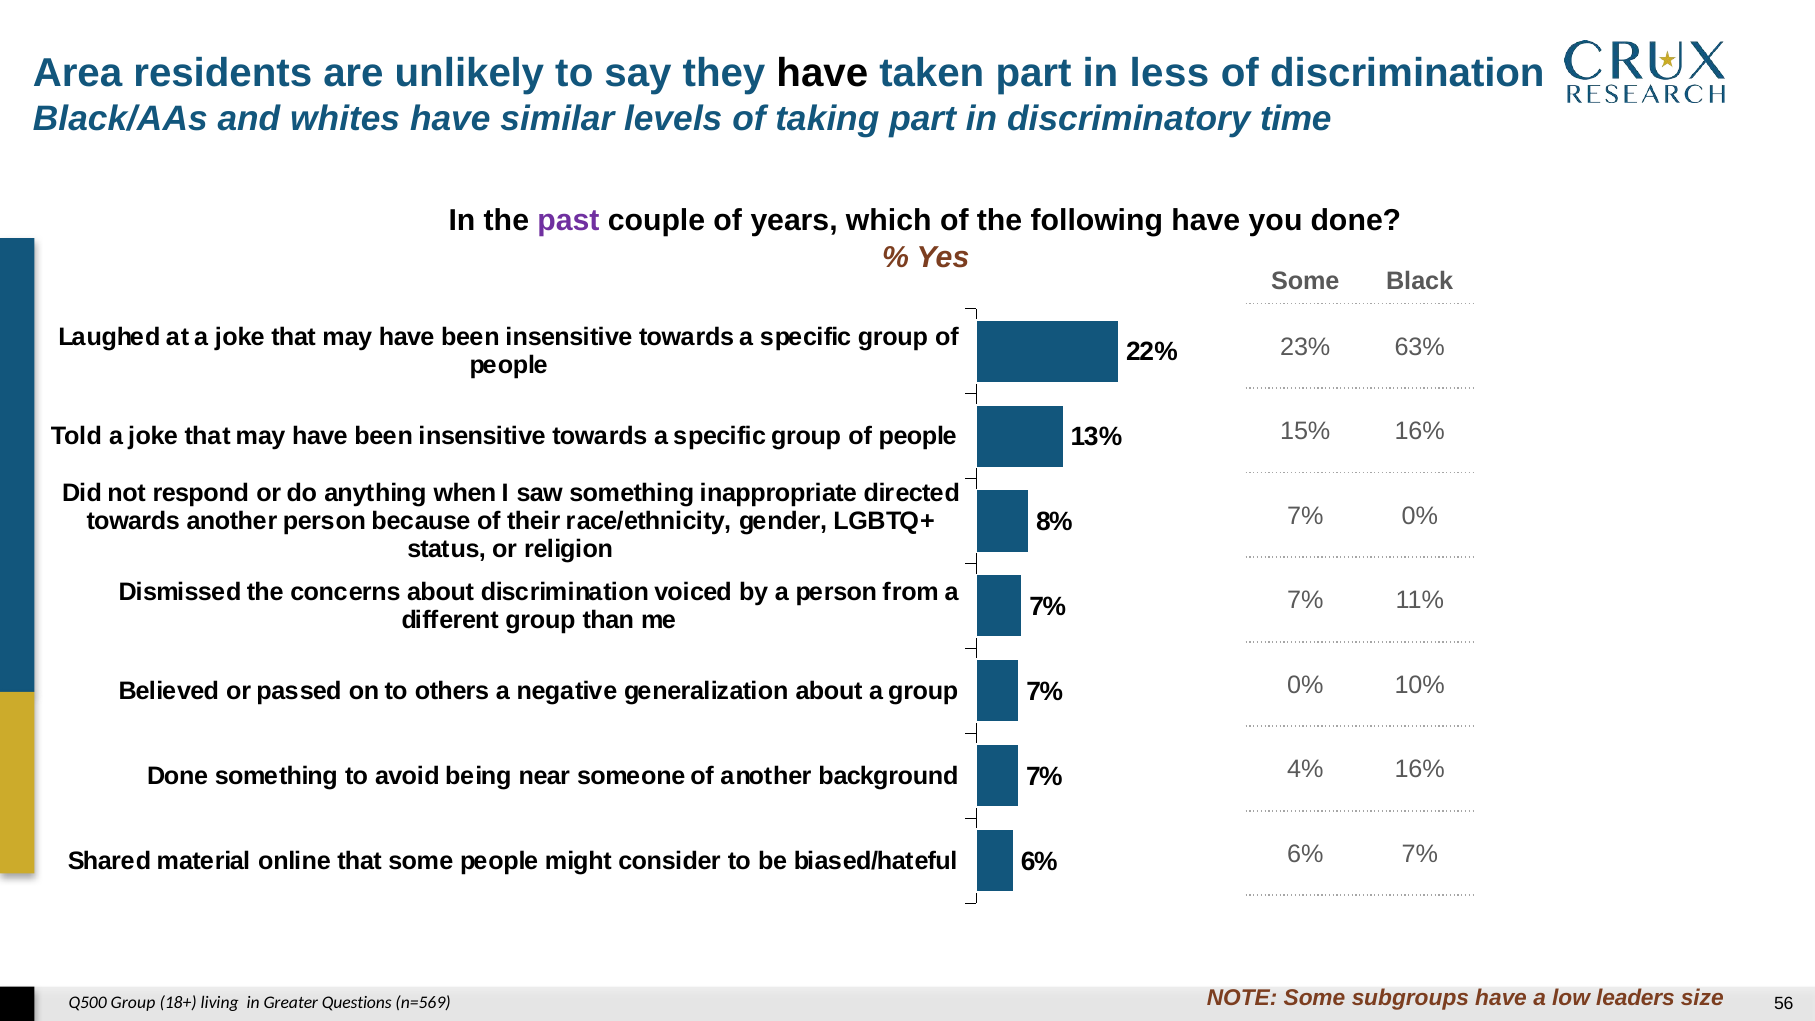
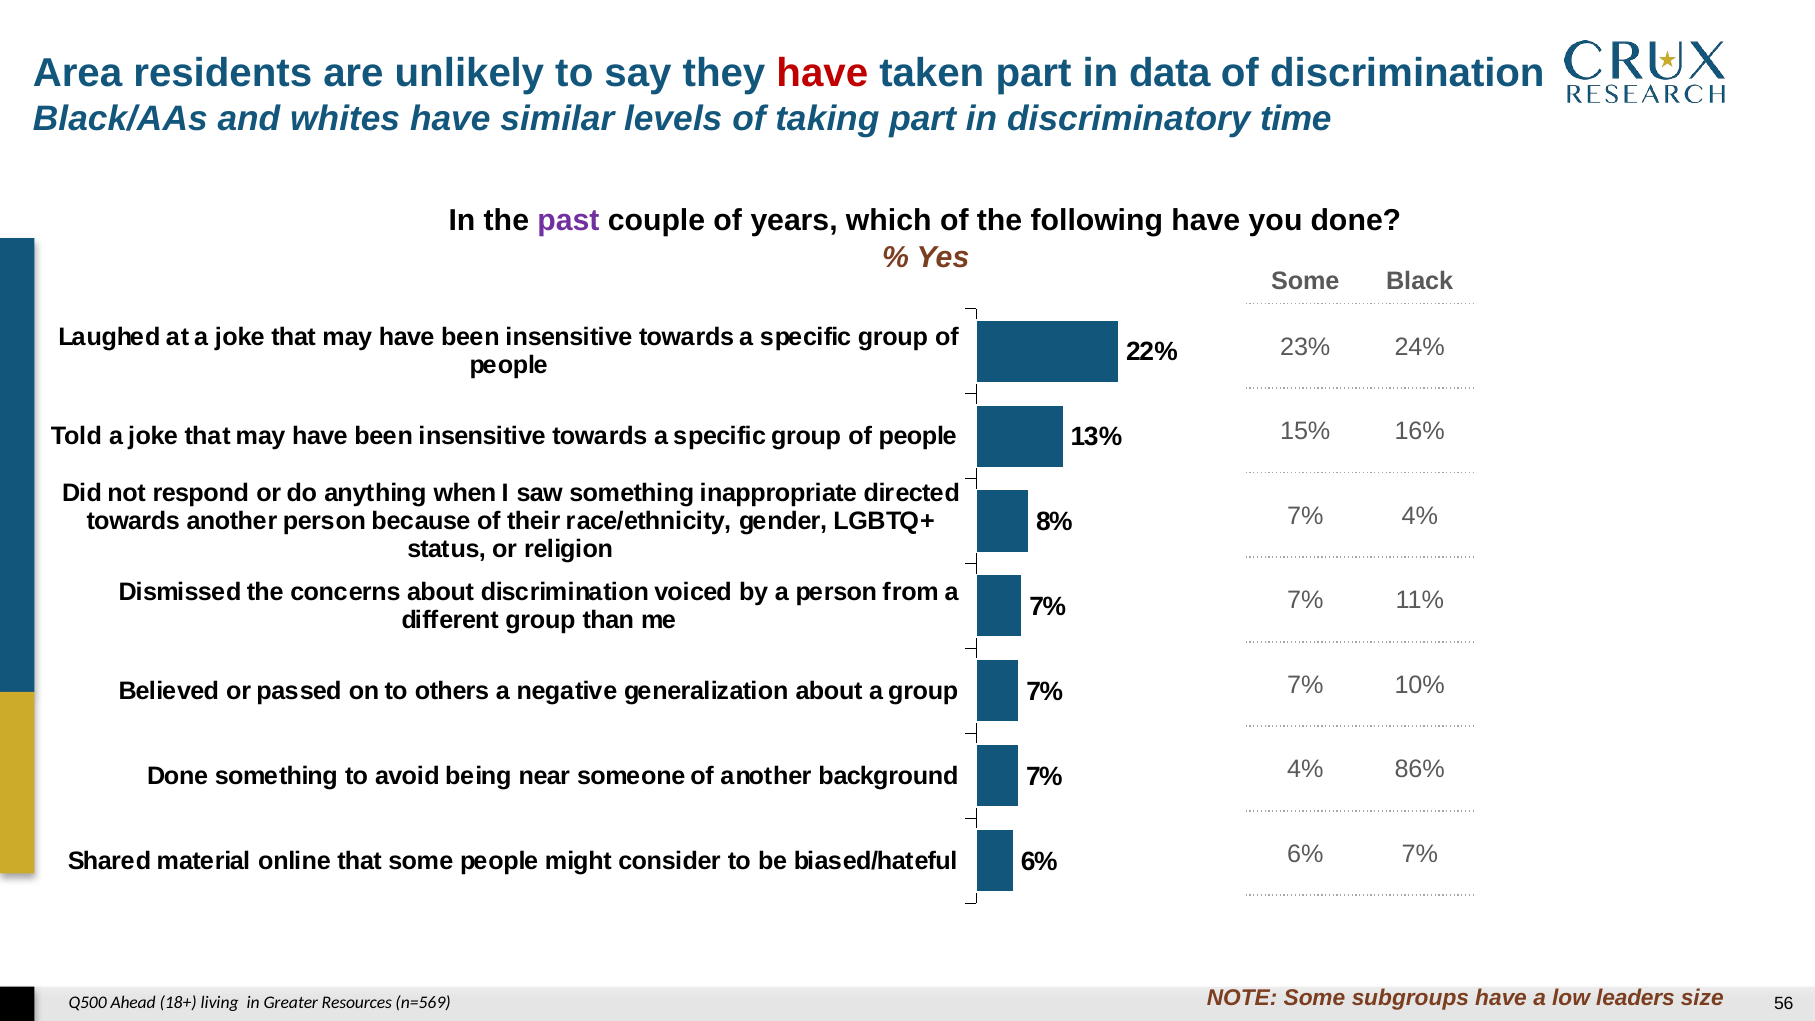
have at (822, 74) colour: black -> red
less: less -> data
63%: 63% -> 24%
7% 0%: 0% -> 4%
0% at (1305, 685): 0% -> 7%
4% 16%: 16% -> 86%
Q500 Group: Group -> Ahead
Questions: Questions -> Resources
